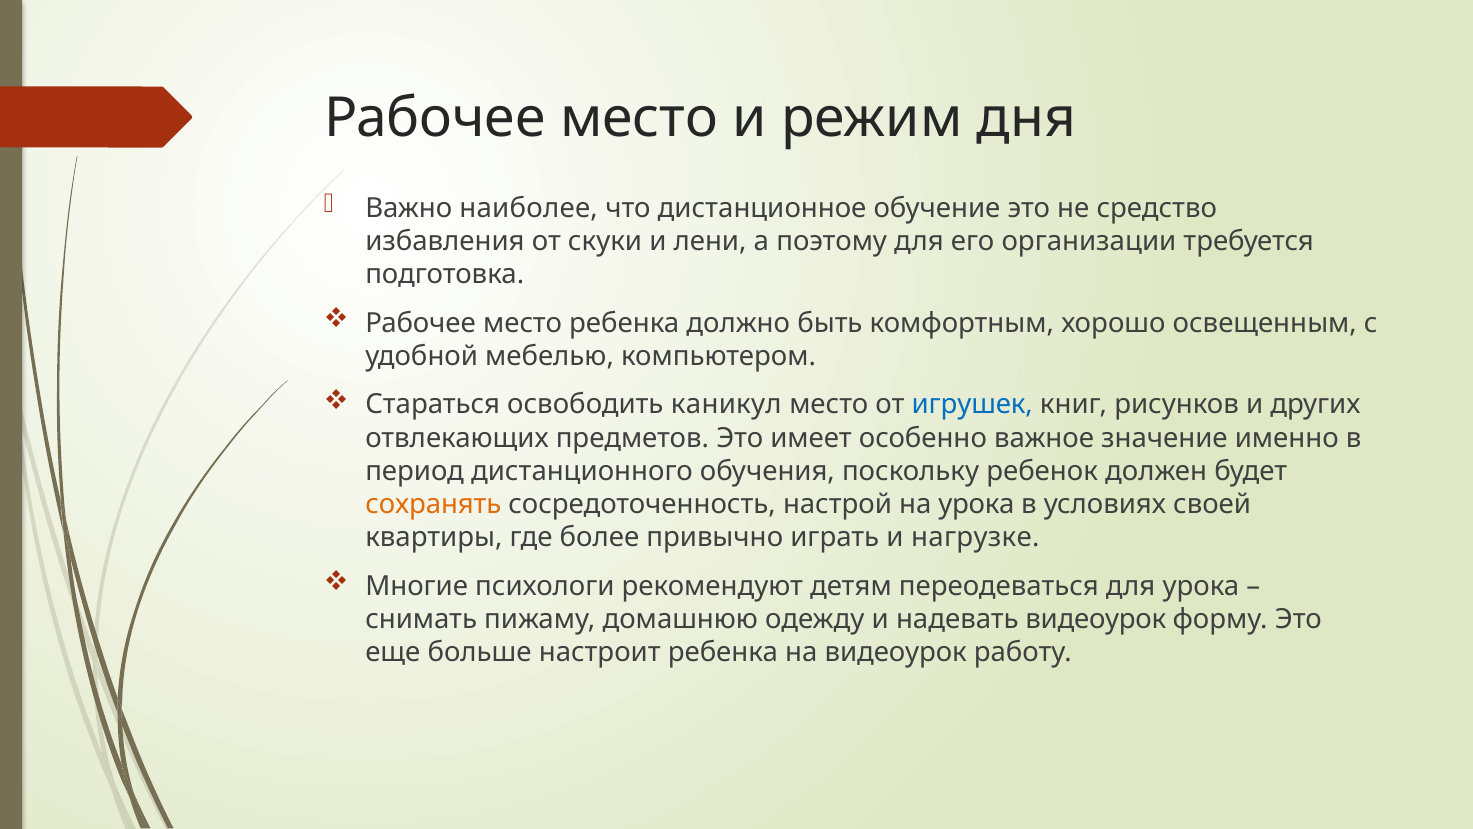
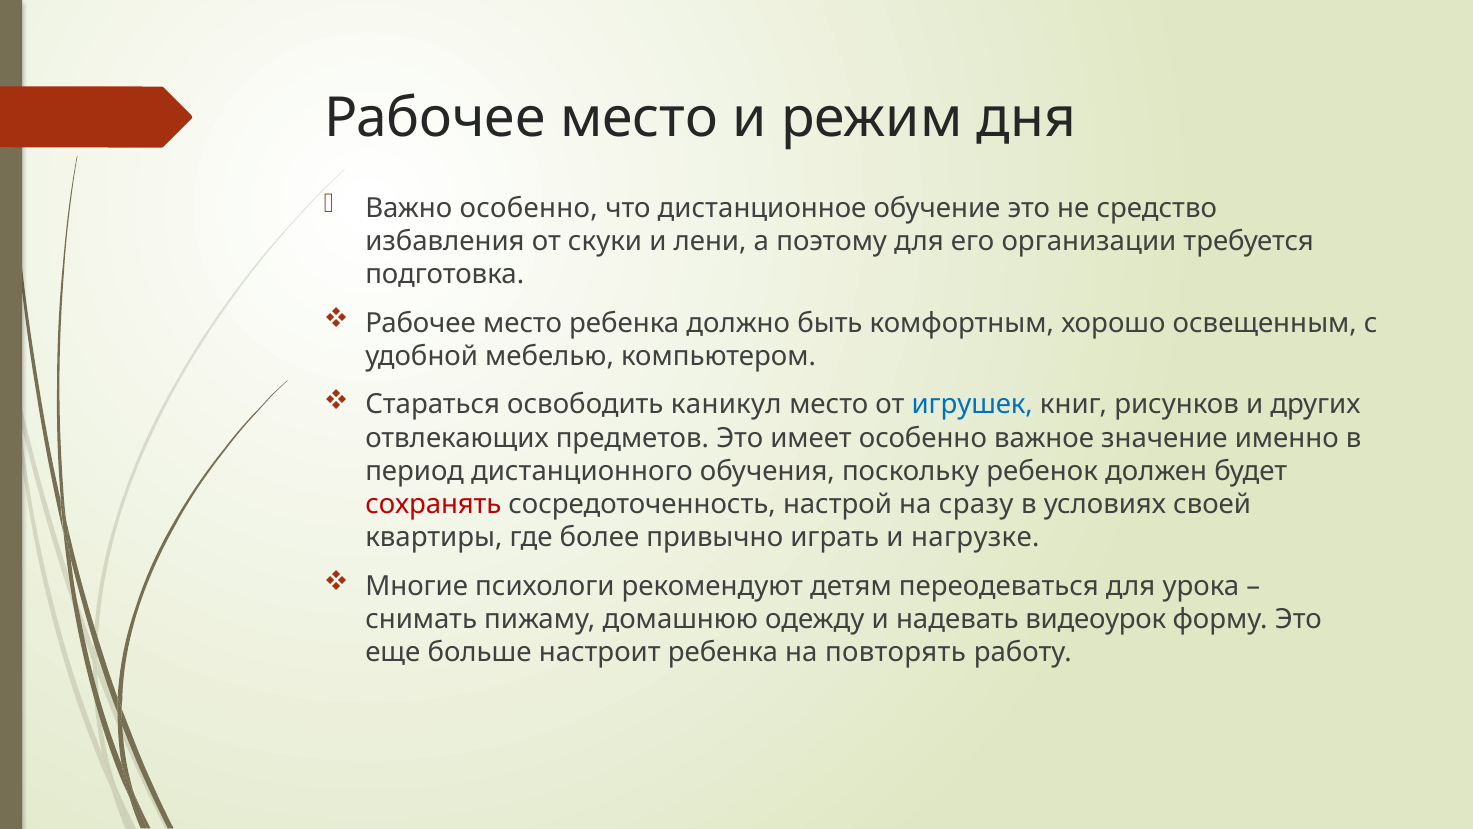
Важно наиболее: наиболее -> особенно
сохранять colour: orange -> red
на урока: урока -> сразу
на видеоурок: видеоурок -> повторять
